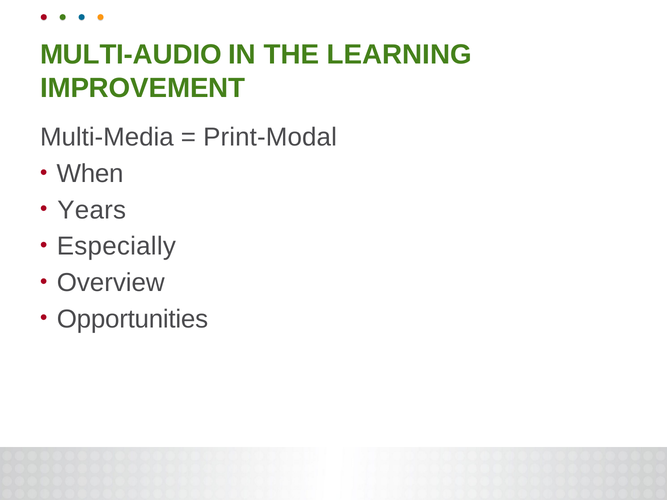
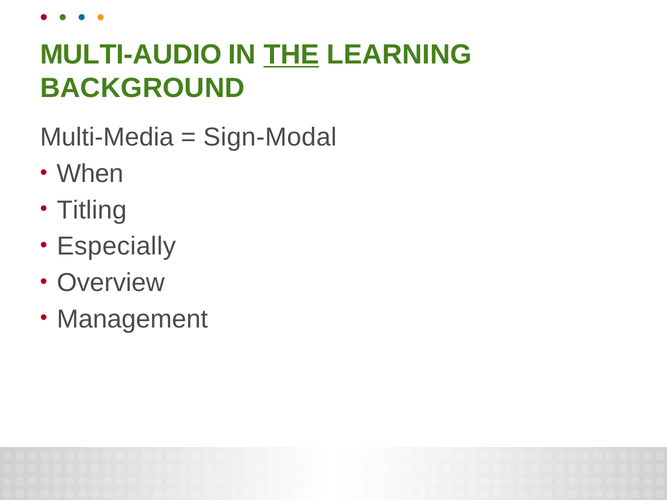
THE underline: none -> present
IMPROVEMENT: IMPROVEMENT -> BACKGROUND
Print-Modal: Print-Modal -> Sign-Modal
Years: Years -> Titling
Opportunities: Opportunities -> Management
